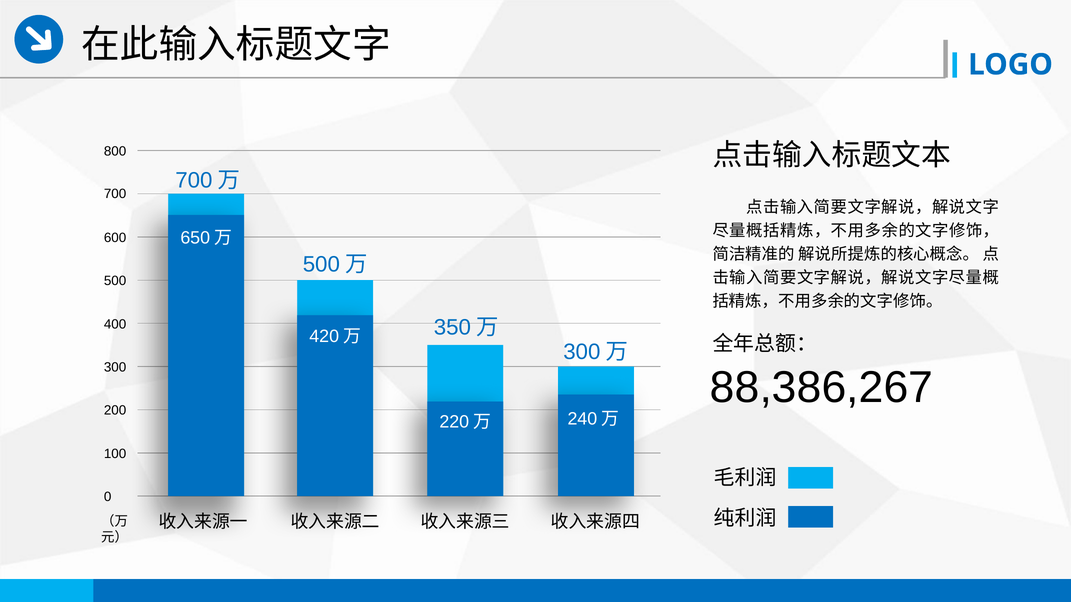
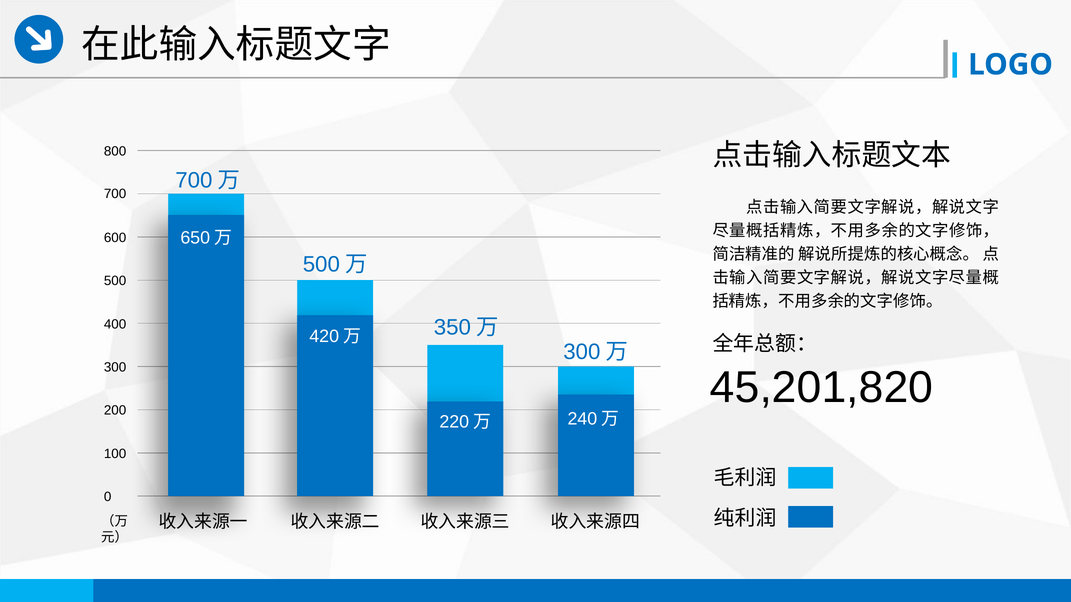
88,386,267: 88,386,267 -> 45,201,820
